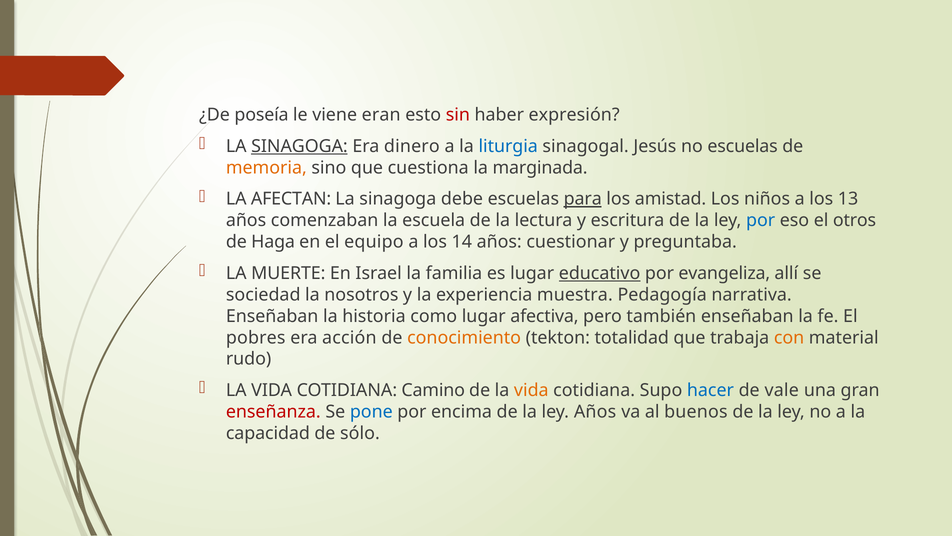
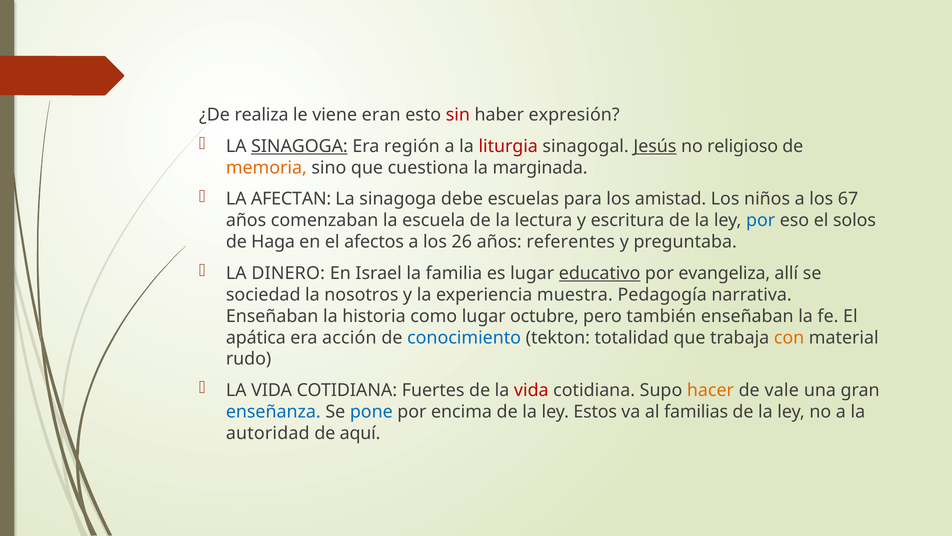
poseía: poseía -> realiza
dinero: dinero -> región
liturgia colour: blue -> red
Jesús underline: none -> present
no escuelas: escuelas -> religioso
para underline: present -> none
13: 13 -> 67
otros: otros -> solos
equipo: equipo -> afectos
14: 14 -> 26
cuestionar: cuestionar -> referentes
MUERTE: MUERTE -> DINERO
afectiva: afectiva -> octubre
pobres: pobres -> apática
conocimiento colour: orange -> blue
Camino: Camino -> Fuertes
vida at (531, 390) colour: orange -> red
hacer colour: blue -> orange
enseñanza colour: red -> blue
ley Años: Años -> Estos
buenos: buenos -> familias
capacidad: capacidad -> autoridad
sólo: sólo -> aquí
